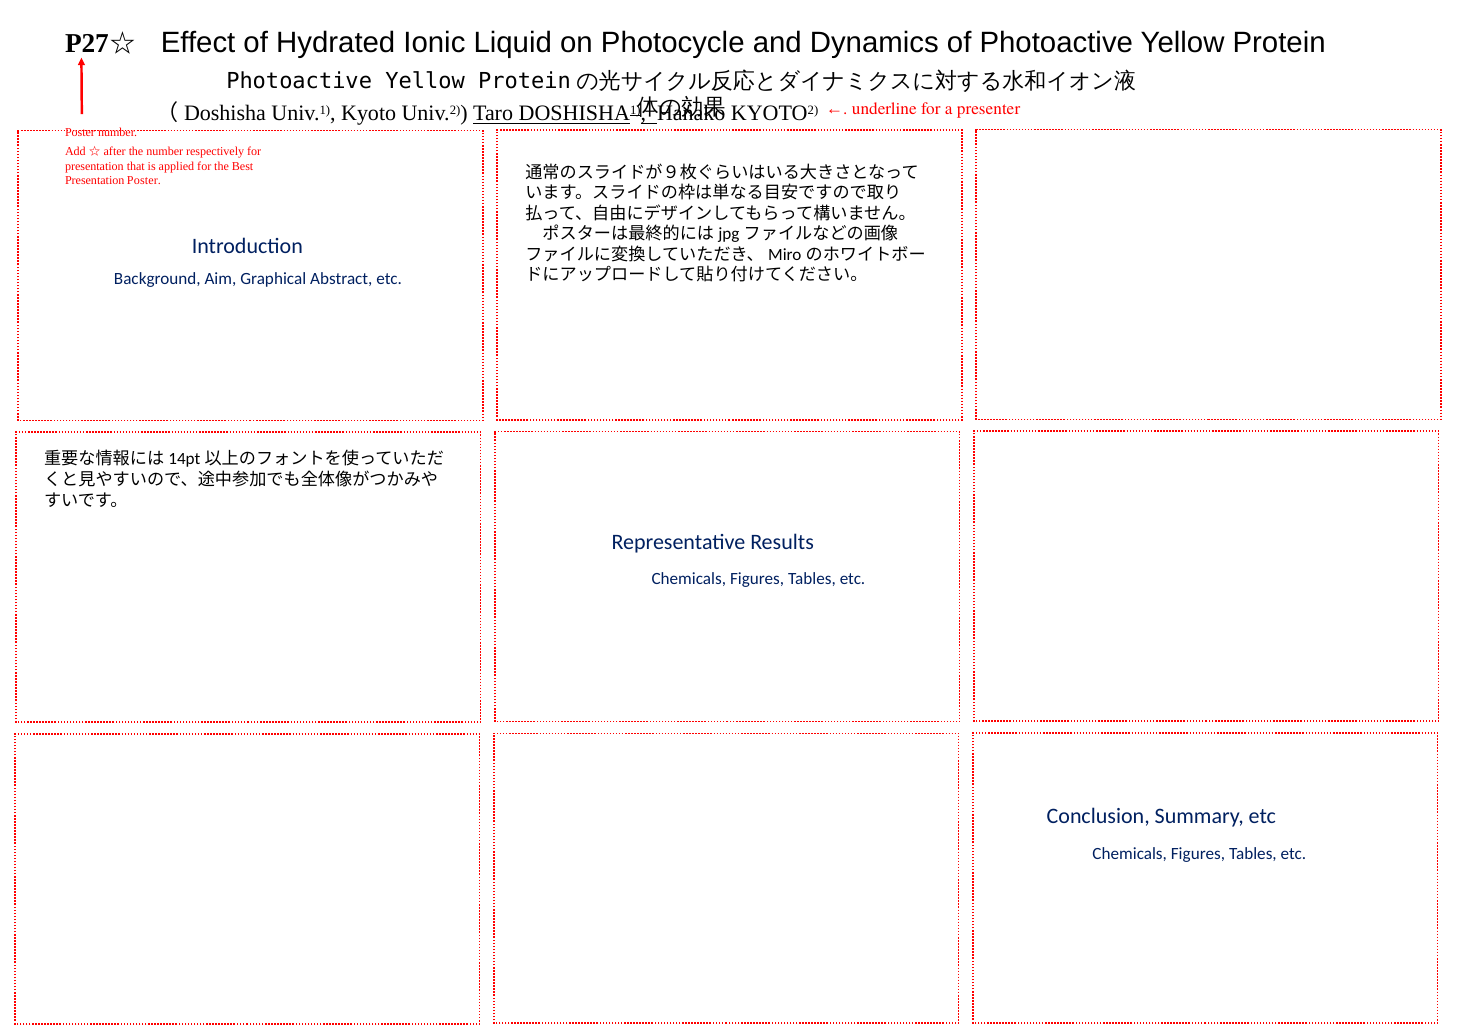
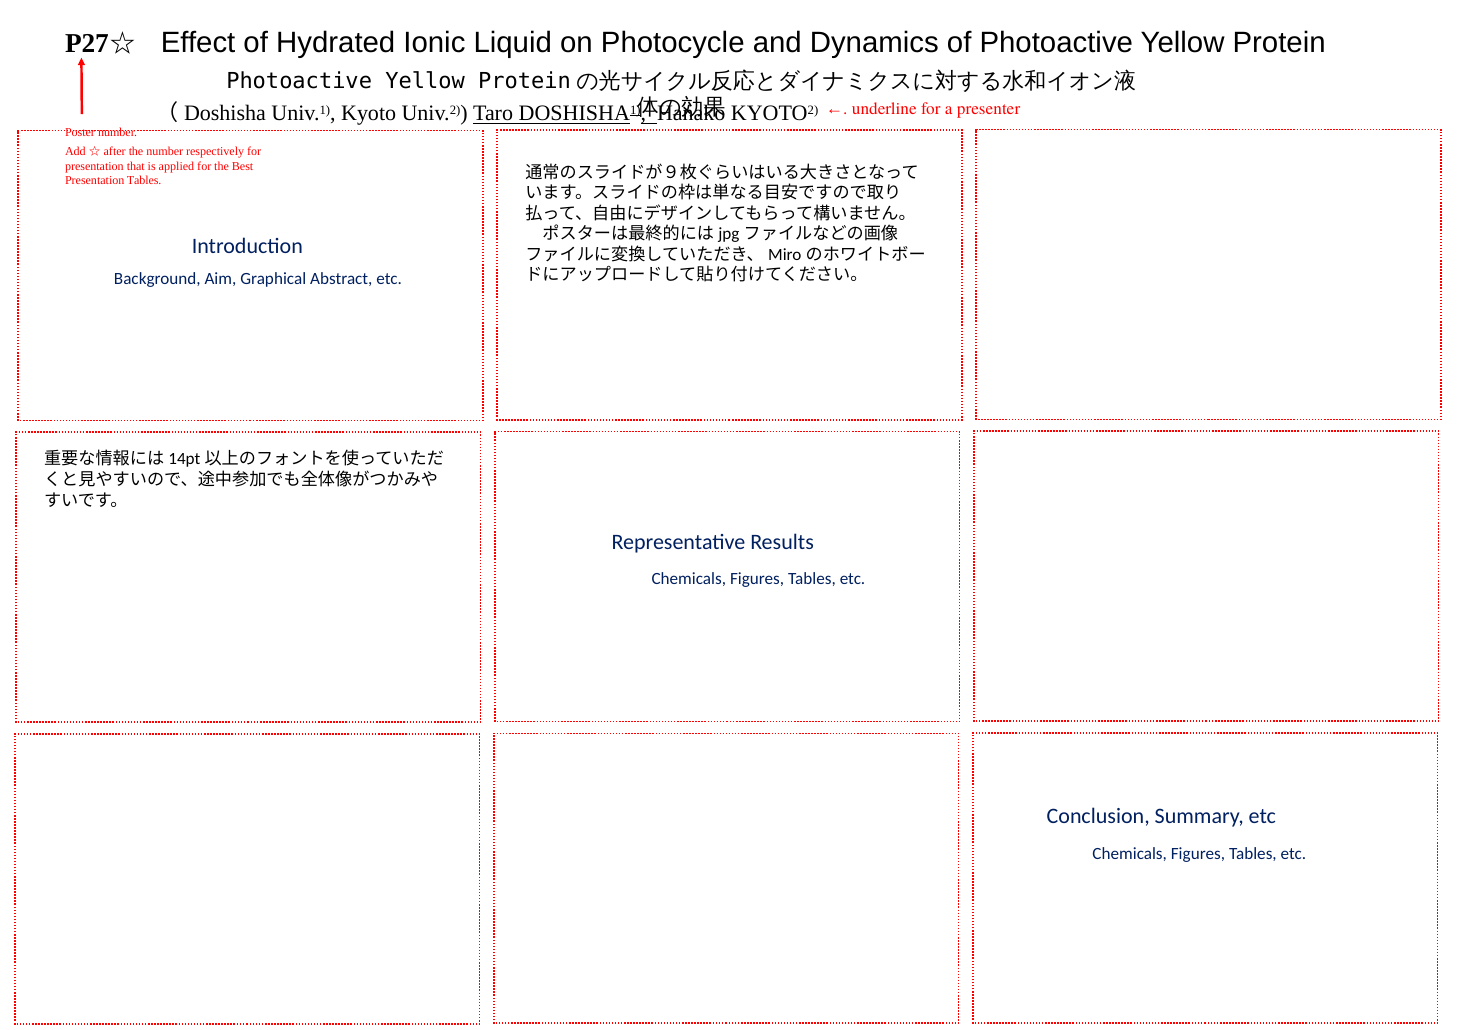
Presentation Poster: Poster -> Tables
